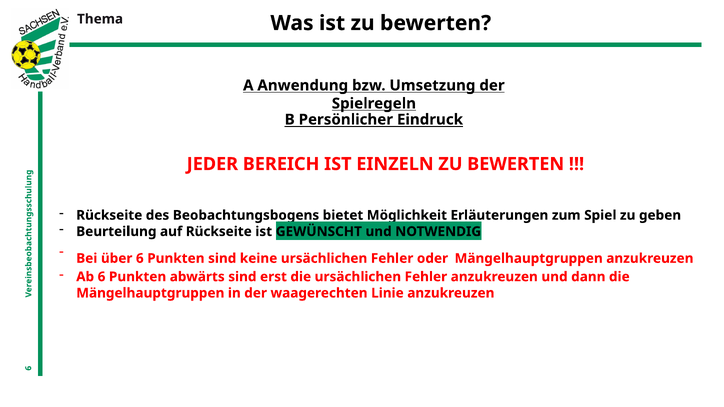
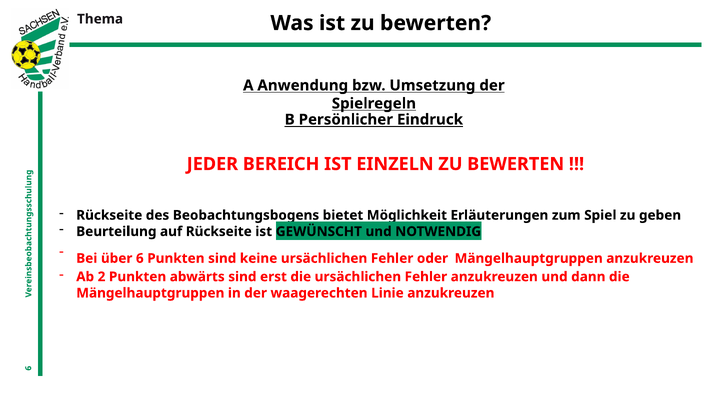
Ab 6: 6 -> 2
